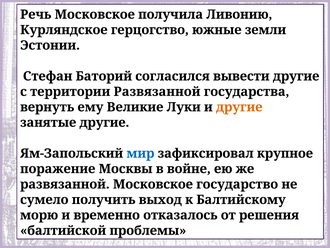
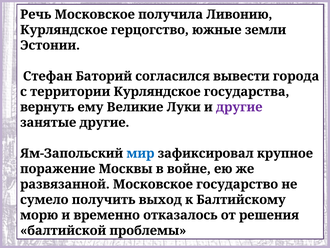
вывести другие: другие -> города
территории Развязанной: Развязанной -> Курляндское
другие at (239, 107) colour: orange -> purple
